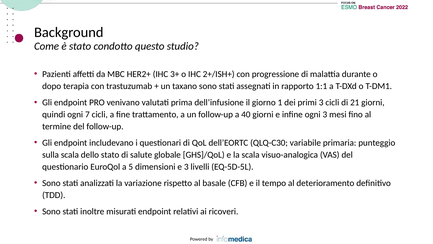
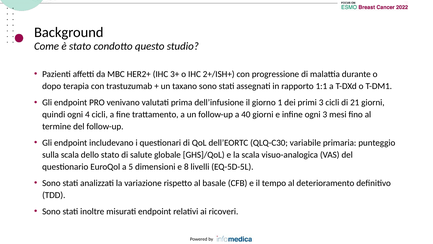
7: 7 -> 4
e 3: 3 -> 8
